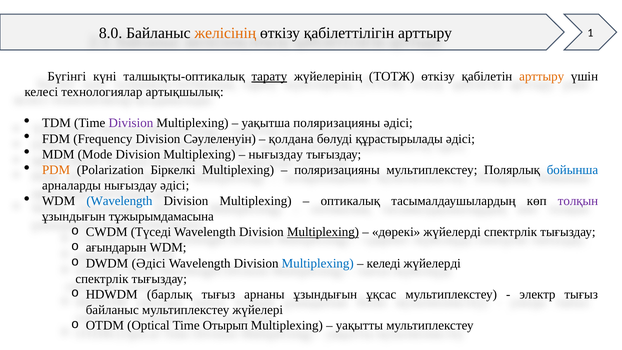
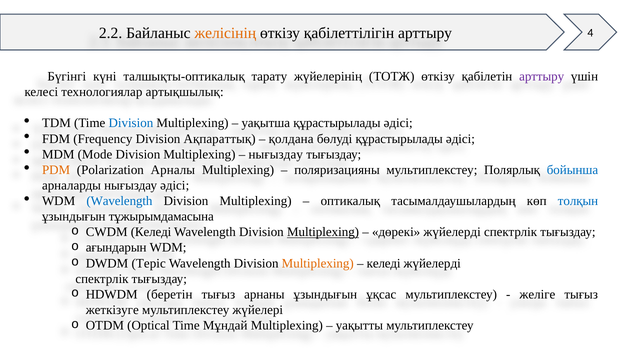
8.0: 8.0 -> 2.2
1: 1 -> 4
тарату underline: present -> none
арттыру at (542, 76) colour: orange -> purple
Division at (131, 123) colour: purple -> blue
уақытша поляризацияны: поляризацияны -> құрастырылады
Сәулеленуін: Сәулеленуін -> Ақпараттық
Біркелкі: Біркелкі -> Арналы
толқын colour: purple -> blue
CWDM Түседі: Түседі -> Келеді
DWDM Әдісі: Әдісі -> Теріс
Multiplexing at (318, 263) colour: blue -> orange
барлық: барлық -> беретін
электр: электр -> желіге
байланыс at (112, 310): байланыс -> жеткізуге
Отырып: Отырып -> Мұндай
